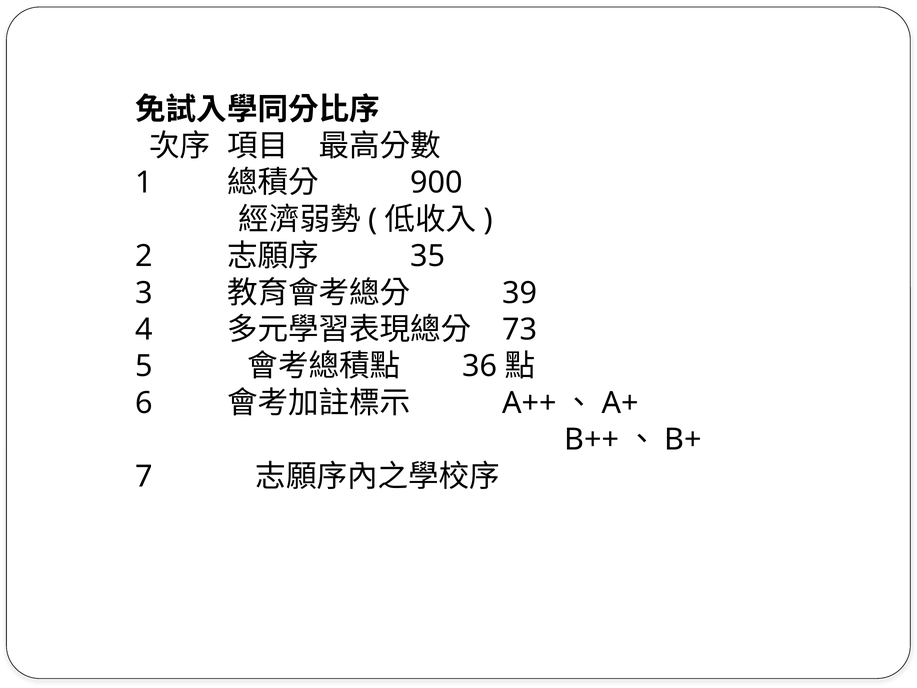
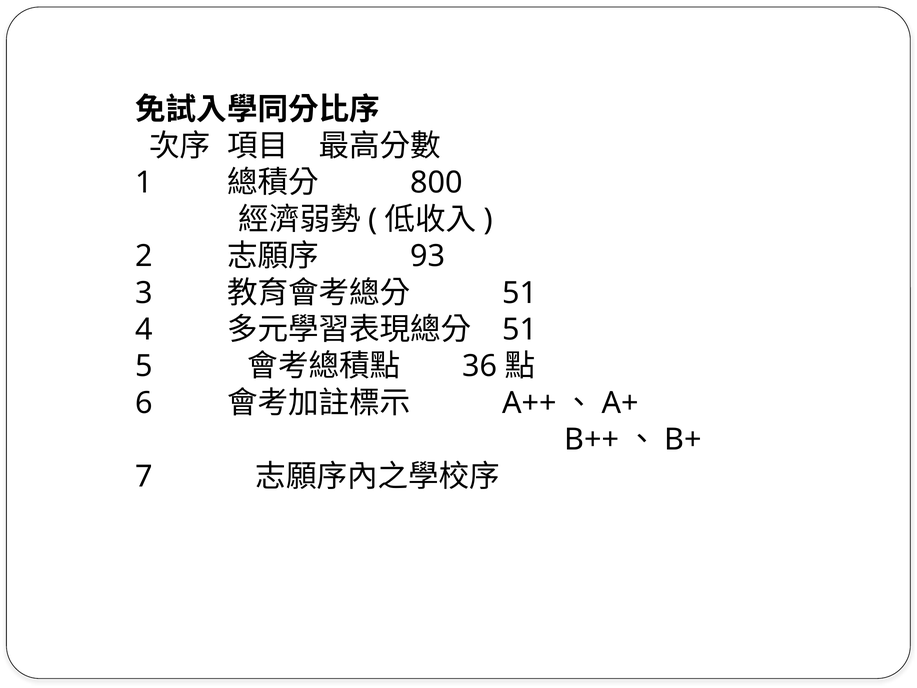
900: 900 -> 800
35: 35 -> 93
39 at (520, 293): 39 -> 51
73 at (520, 330): 73 -> 51
